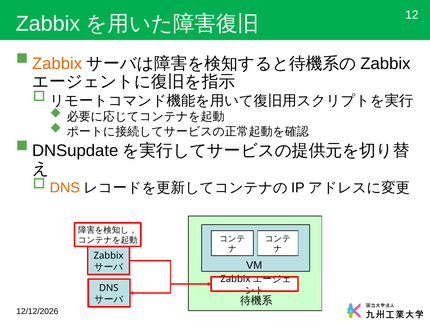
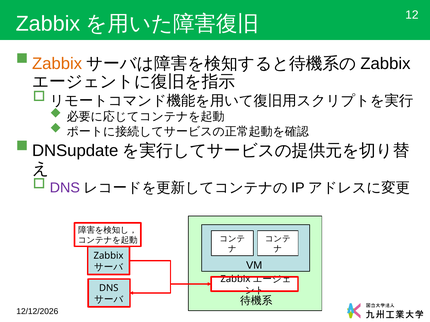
DNS at (65, 188) colour: orange -> purple
